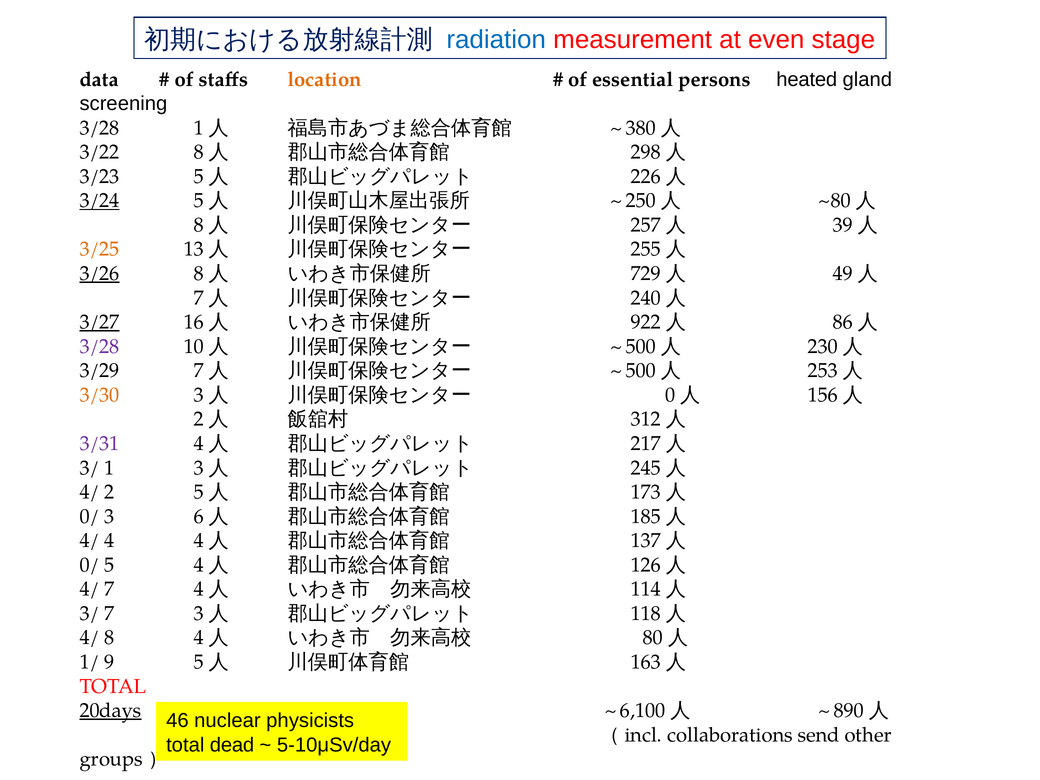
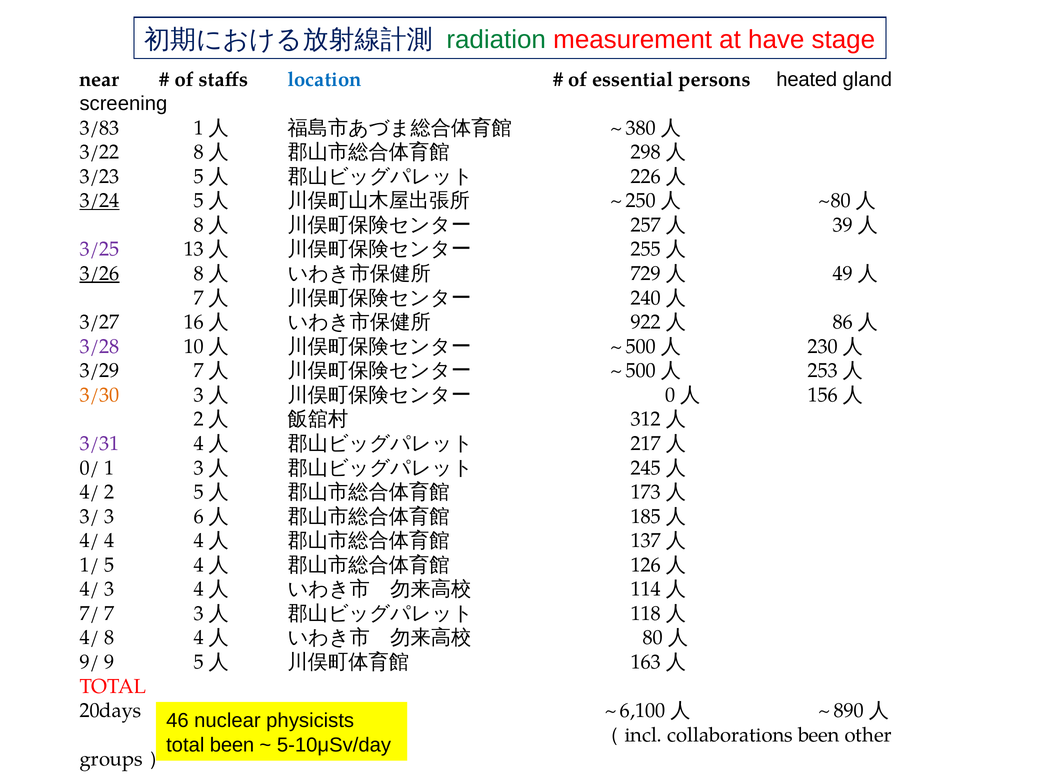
radiation colour: blue -> green
even: even -> have
data: data -> near
location colour: orange -> blue
3/28 at (100, 128): 3/28 -> 3/83
3/25 colour: orange -> purple
3/27 underline: present -> none
3/ at (89, 468): 3/ -> 0/
0/ at (89, 516): 0/ -> 3/
0/ at (89, 565): 0/ -> 1/
4/ 7: 7 -> 3
3/ at (89, 614): 3/ -> 7/
1/: 1/ -> 9/
20days underline: present -> none
collaborations send: send -> been
total dead: dead -> been
